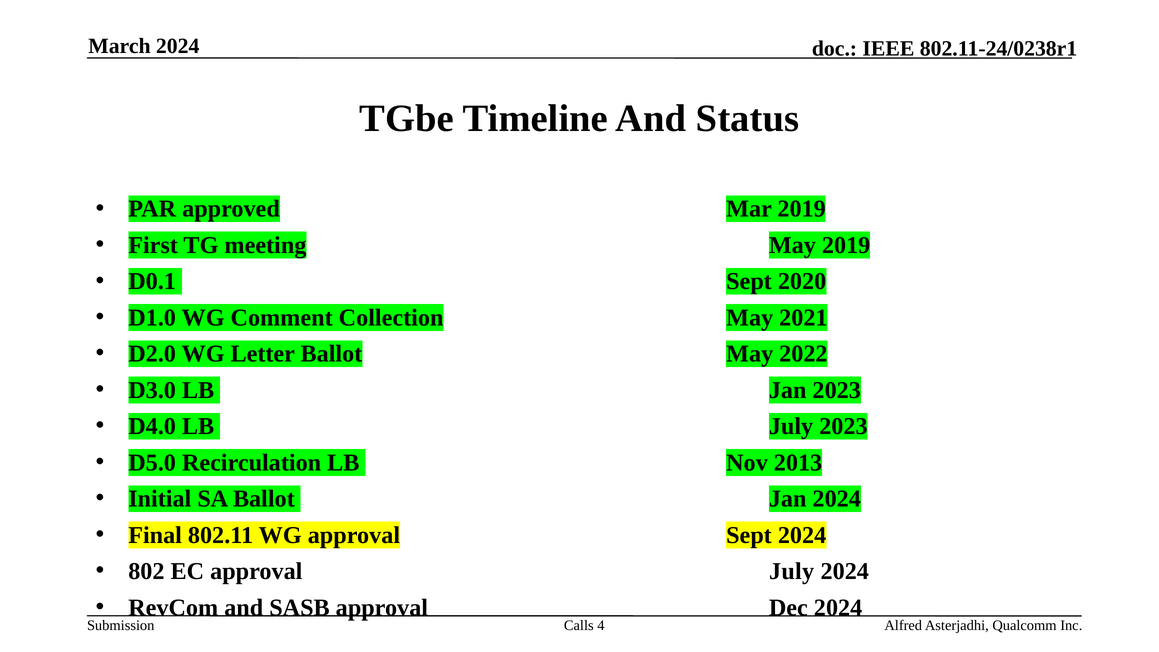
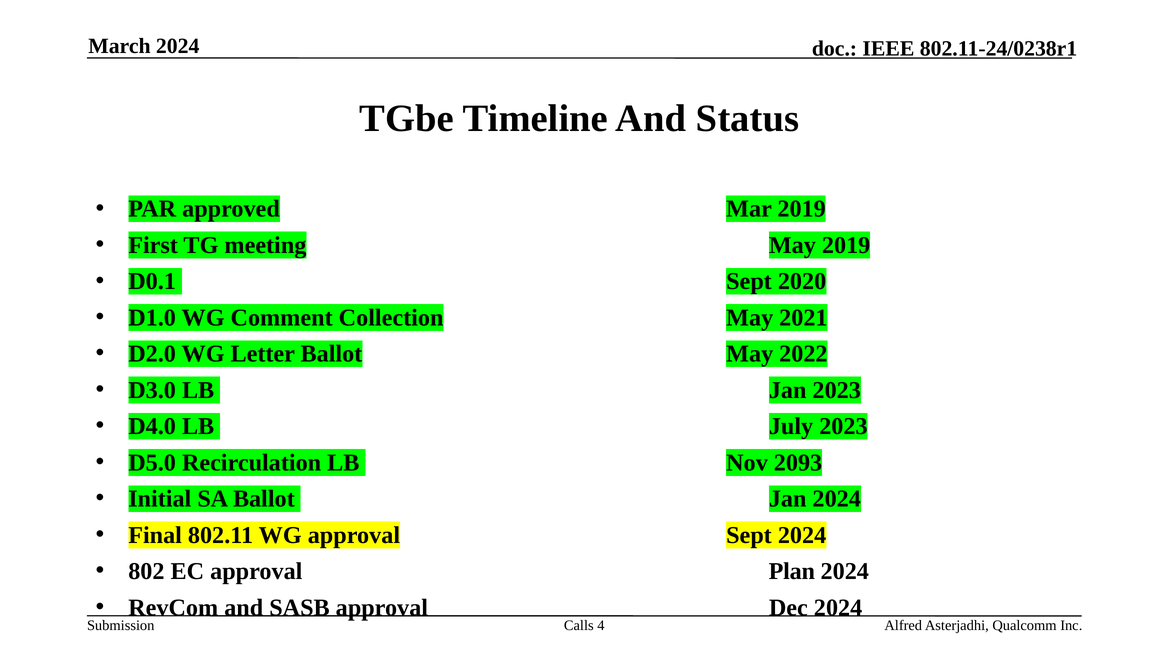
2013: 2013 -> 2093
approval July: July -> Plan
